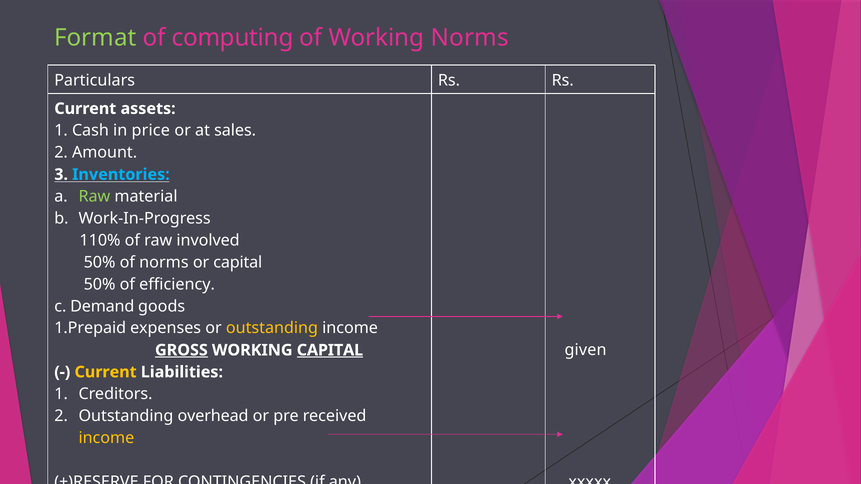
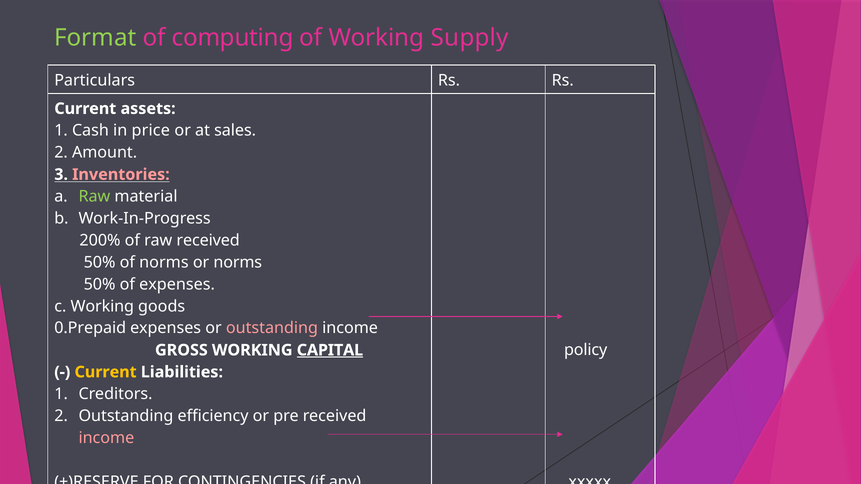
Working Norms: Norms -> Supply
Inventories colour: light blue -> pink
110%: 110% -> 200%
raw involved: involved -> received
or capital: capital -> norms
of efficiency: efficiency -> expenses
c Demand: Demand -> Working
1.Prepaid: 1.Prepaid -> 0.Prepaid
outstanding at (272, 328) colour: yellow -> pink
given: given -> policy
GROSS underline: present -> none
overhead: overhead -> efficiency
income at (106, 438) colour: yellow -> pink
